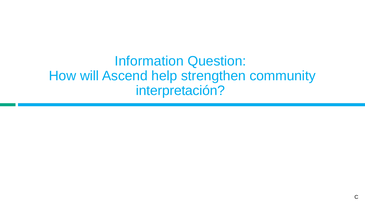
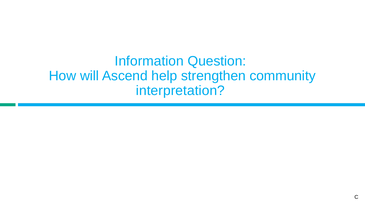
interpretación: interpretación -> interpretation
